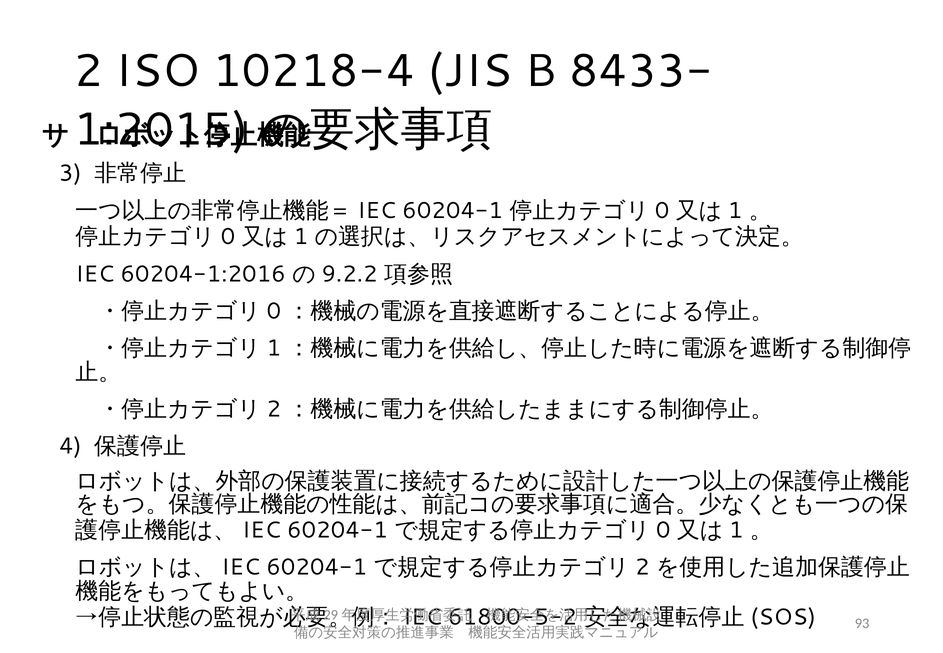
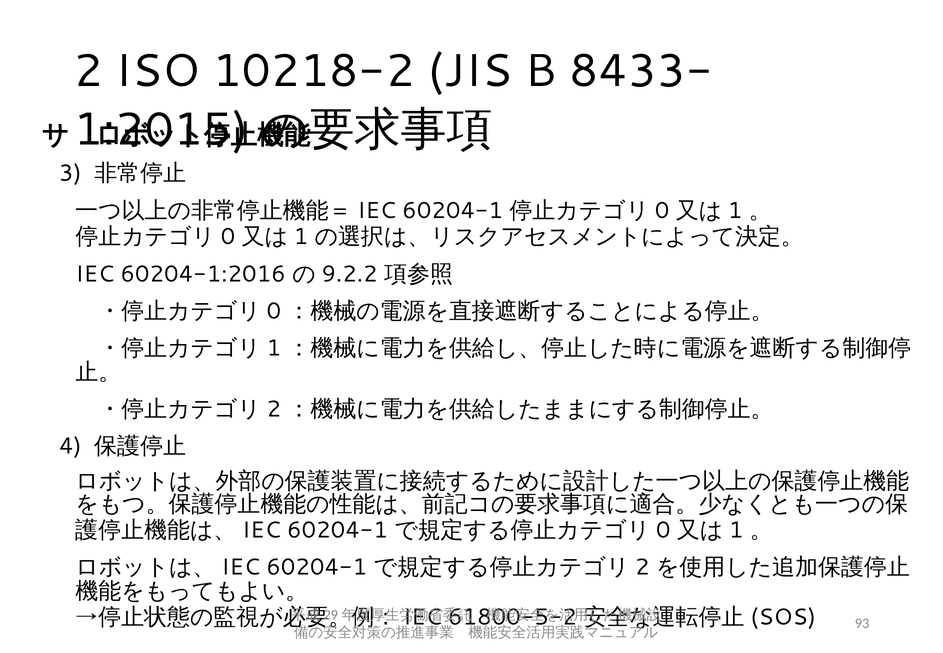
10218-4: 10218-4 -> 10218-2
